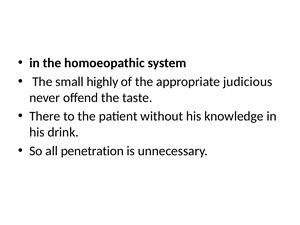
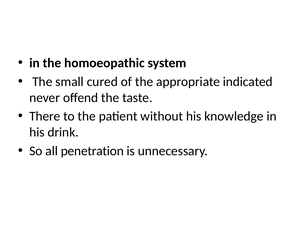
highly: highly -> cured
judicious: judicious -> indicated
